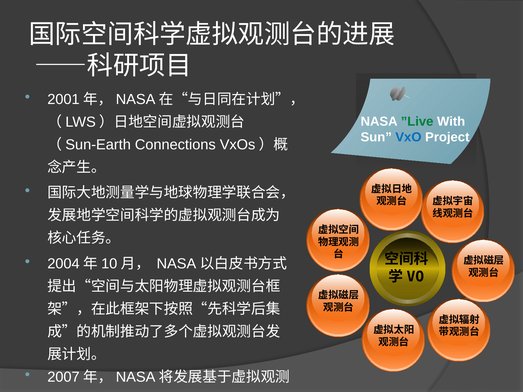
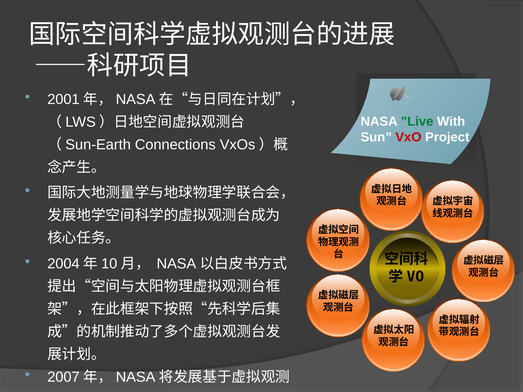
VxO colour: blue -> red
